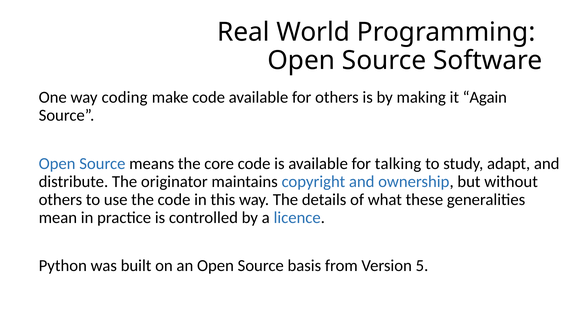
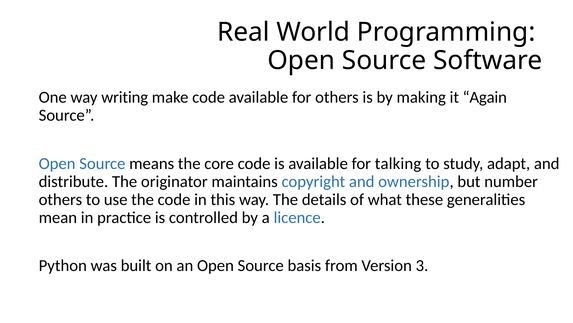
coding: coding -> writing
without: without -> number
5: 5 -> 3
